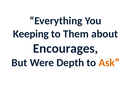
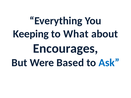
Them: Them -> What
Depth: Depth -> Based
Ask colour: orange -> blue
